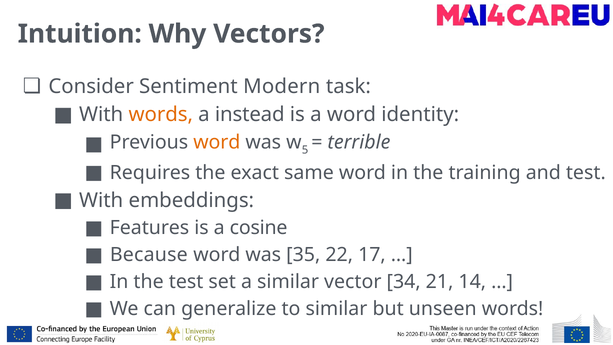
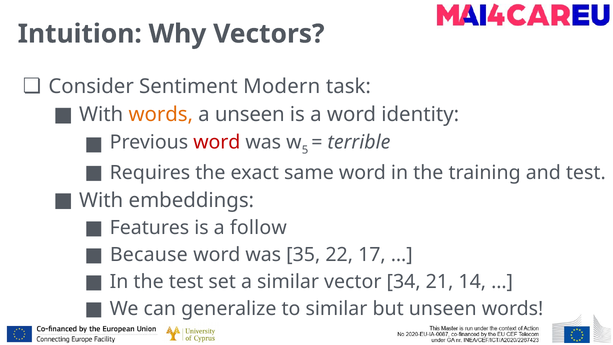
a instead: instead -> unseen
word at (217, 142) colour: orange -> red
cosine: cosine -> follow
